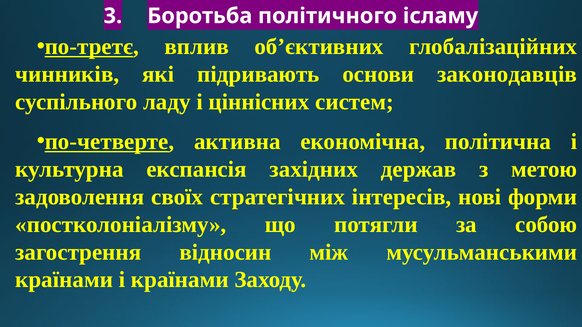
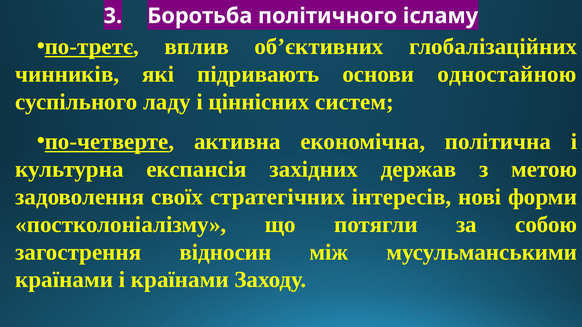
законодавців: законодавців -> одностайною
